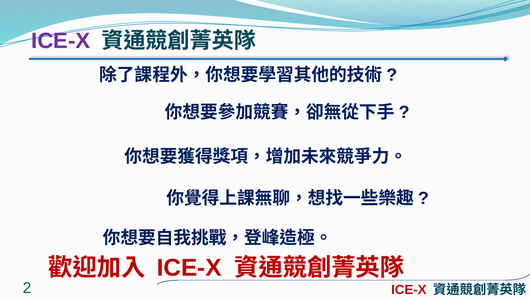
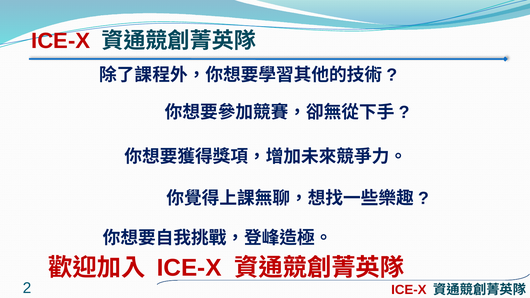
ICE-X at (61, 41) colour: purple -> red
